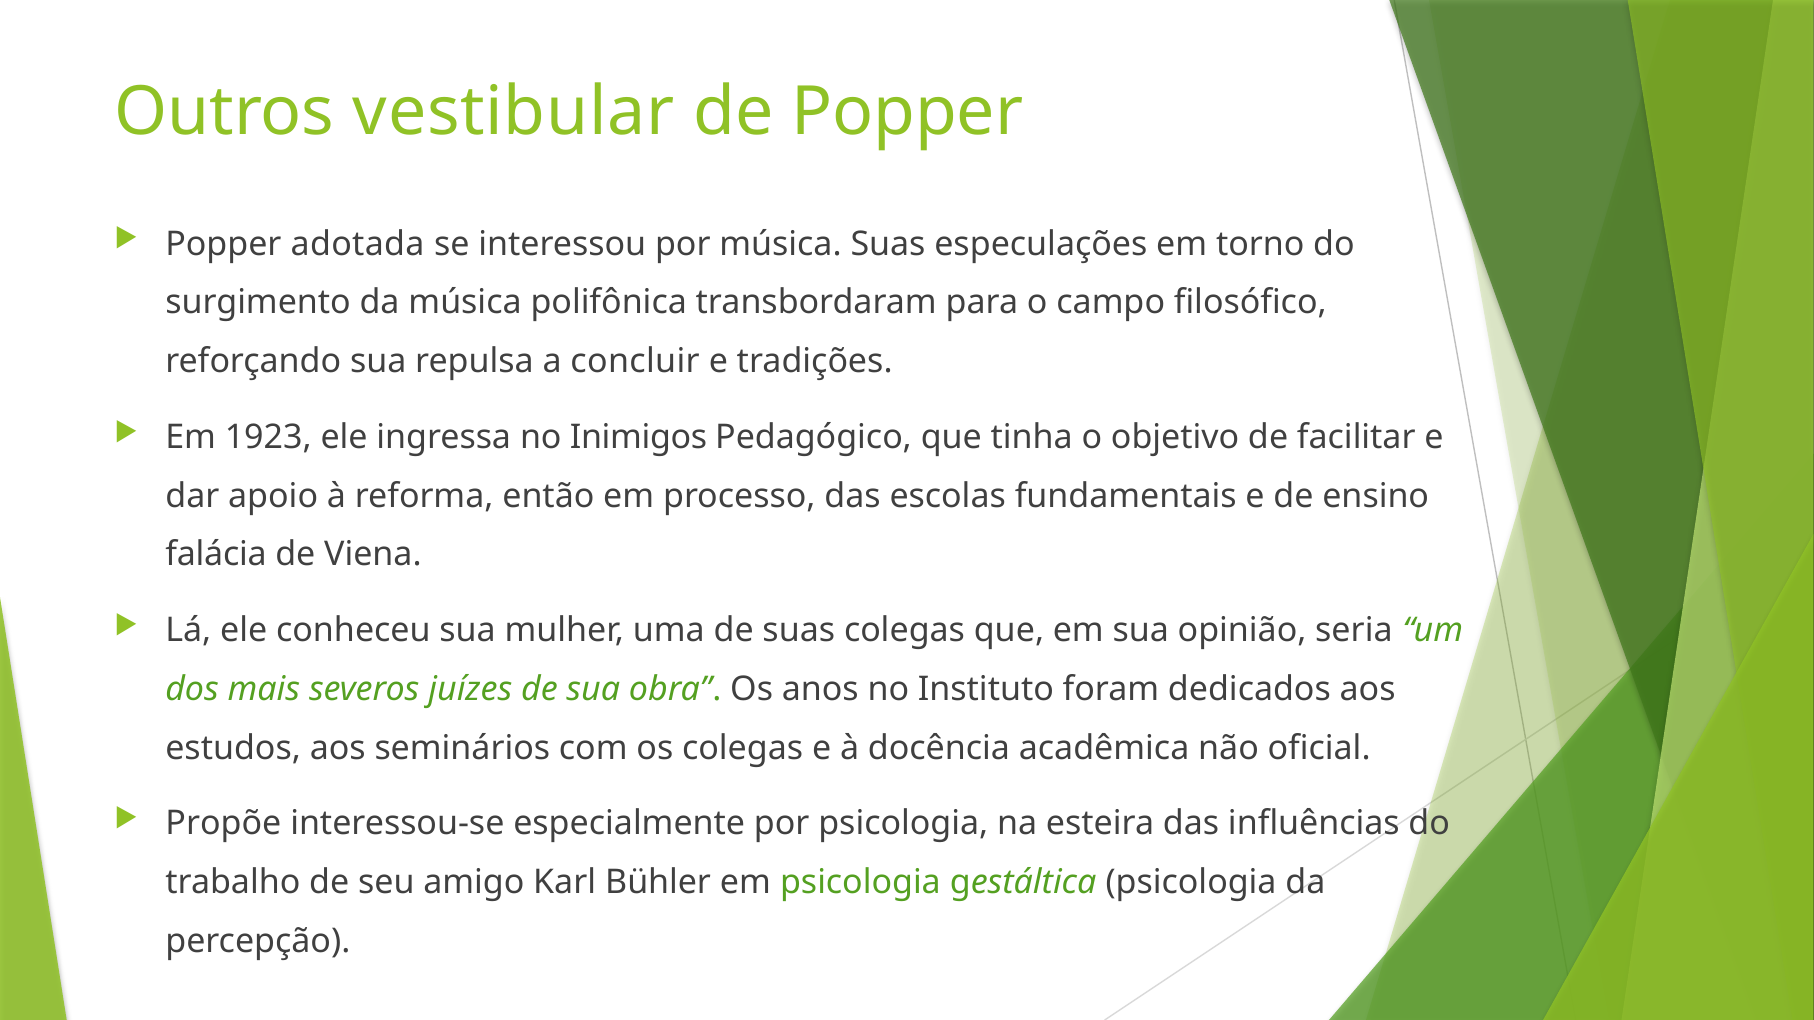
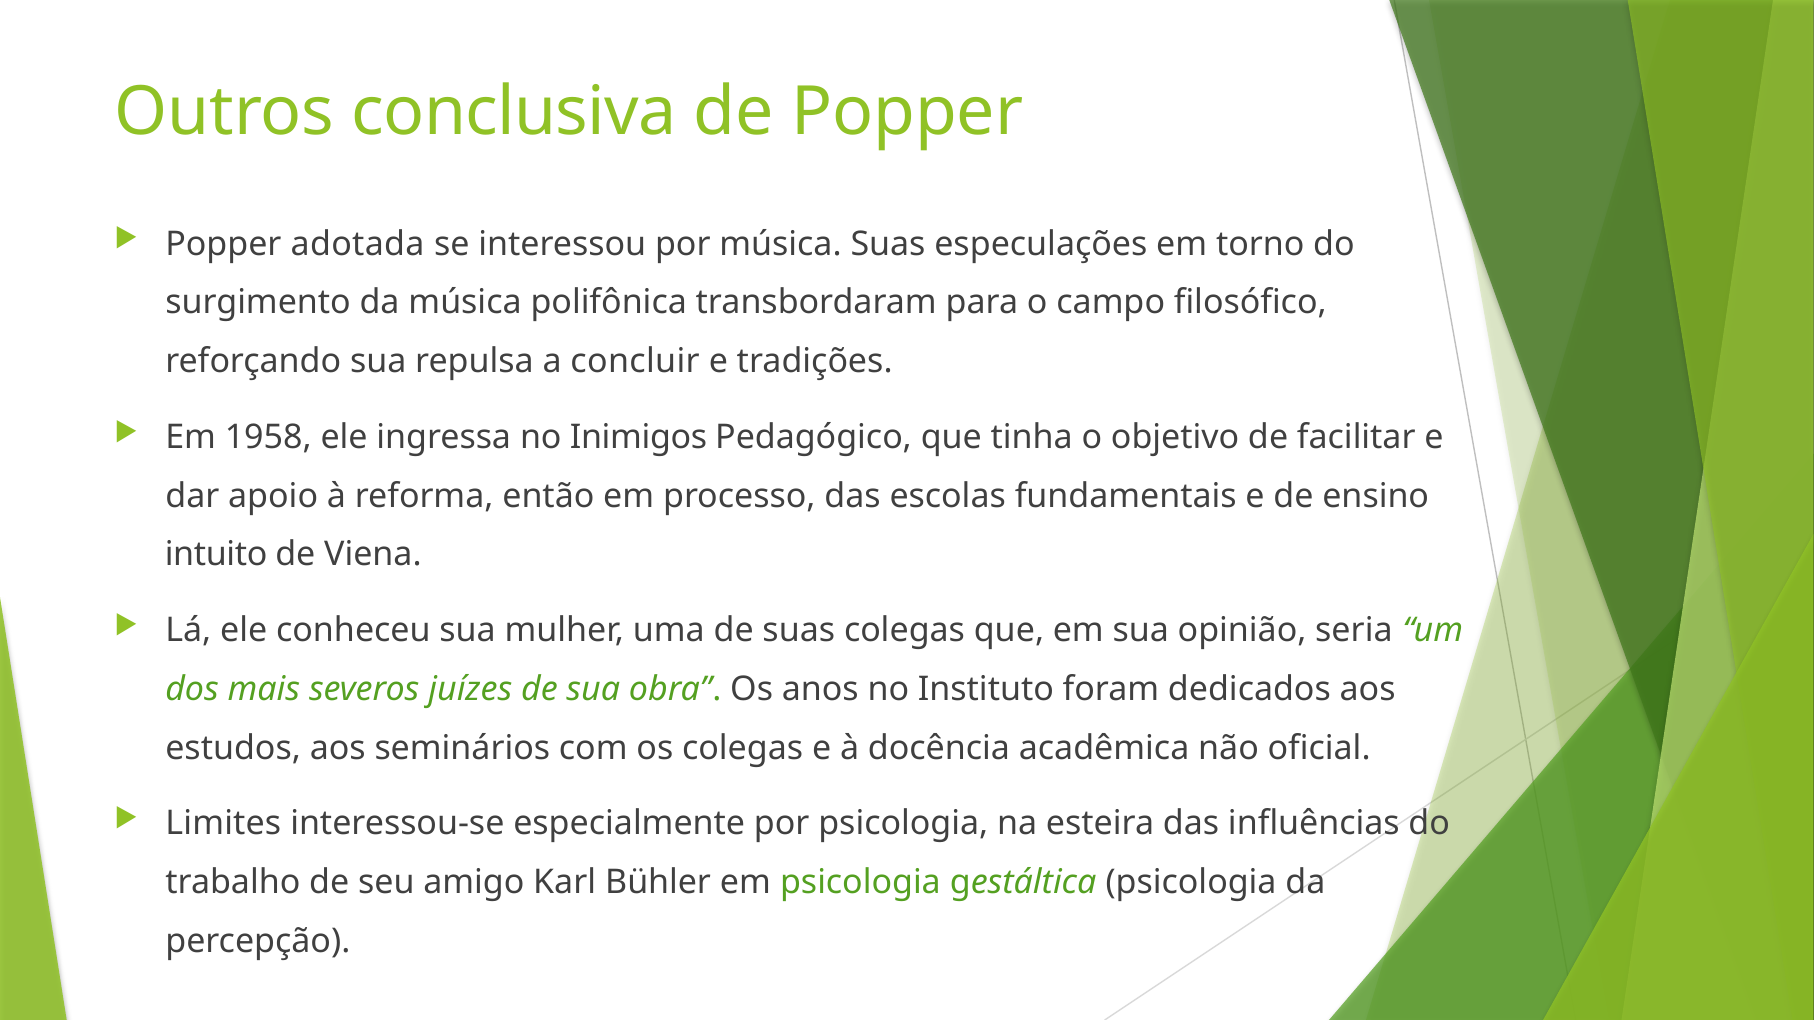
vestibular: vestibular -> conclusiva
1923: 1923 -> 1958
falácia: falácia -> intuito
Propõe: Propõe -> Limites
